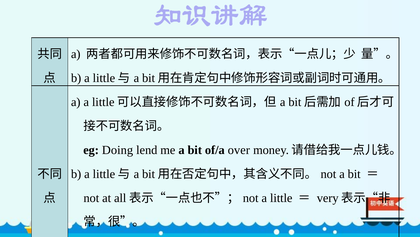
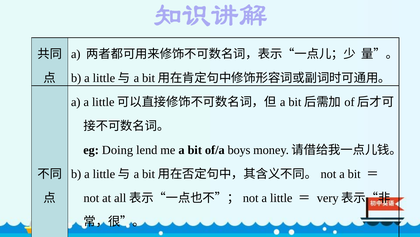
over: over -> boys
